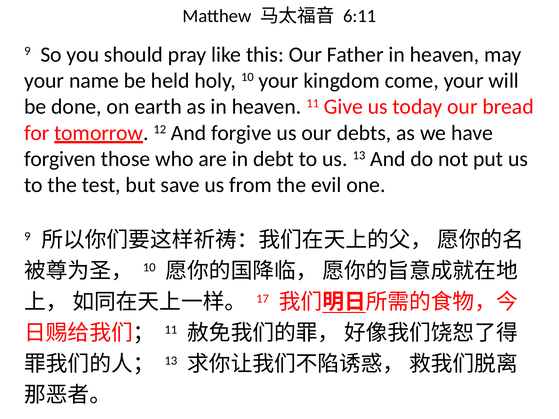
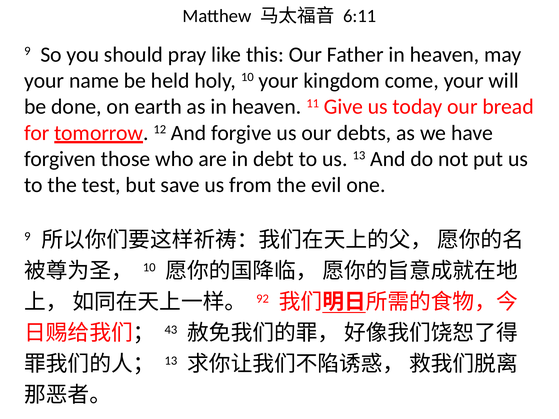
17: 17 -> 92
11 at (171, 330): 11 -> 43
